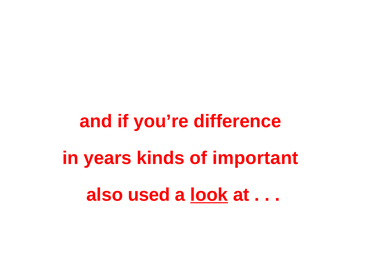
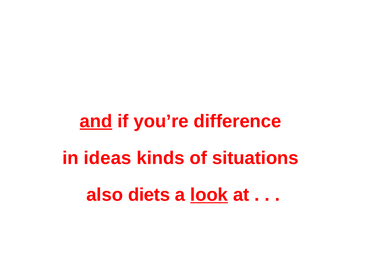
and underline: none -> present
years: years -> ideas
important: important -> situations
used: used -> diets
